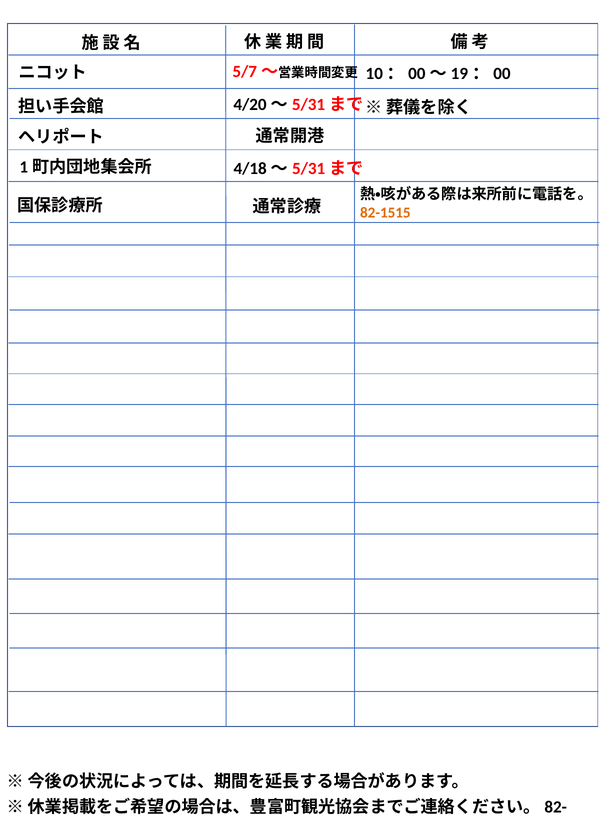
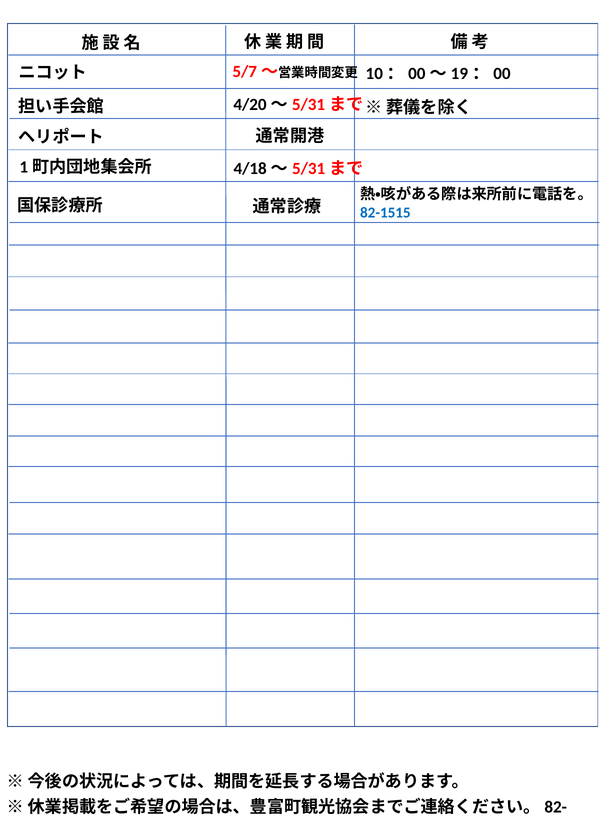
82-1515 colour: orange -> blue
